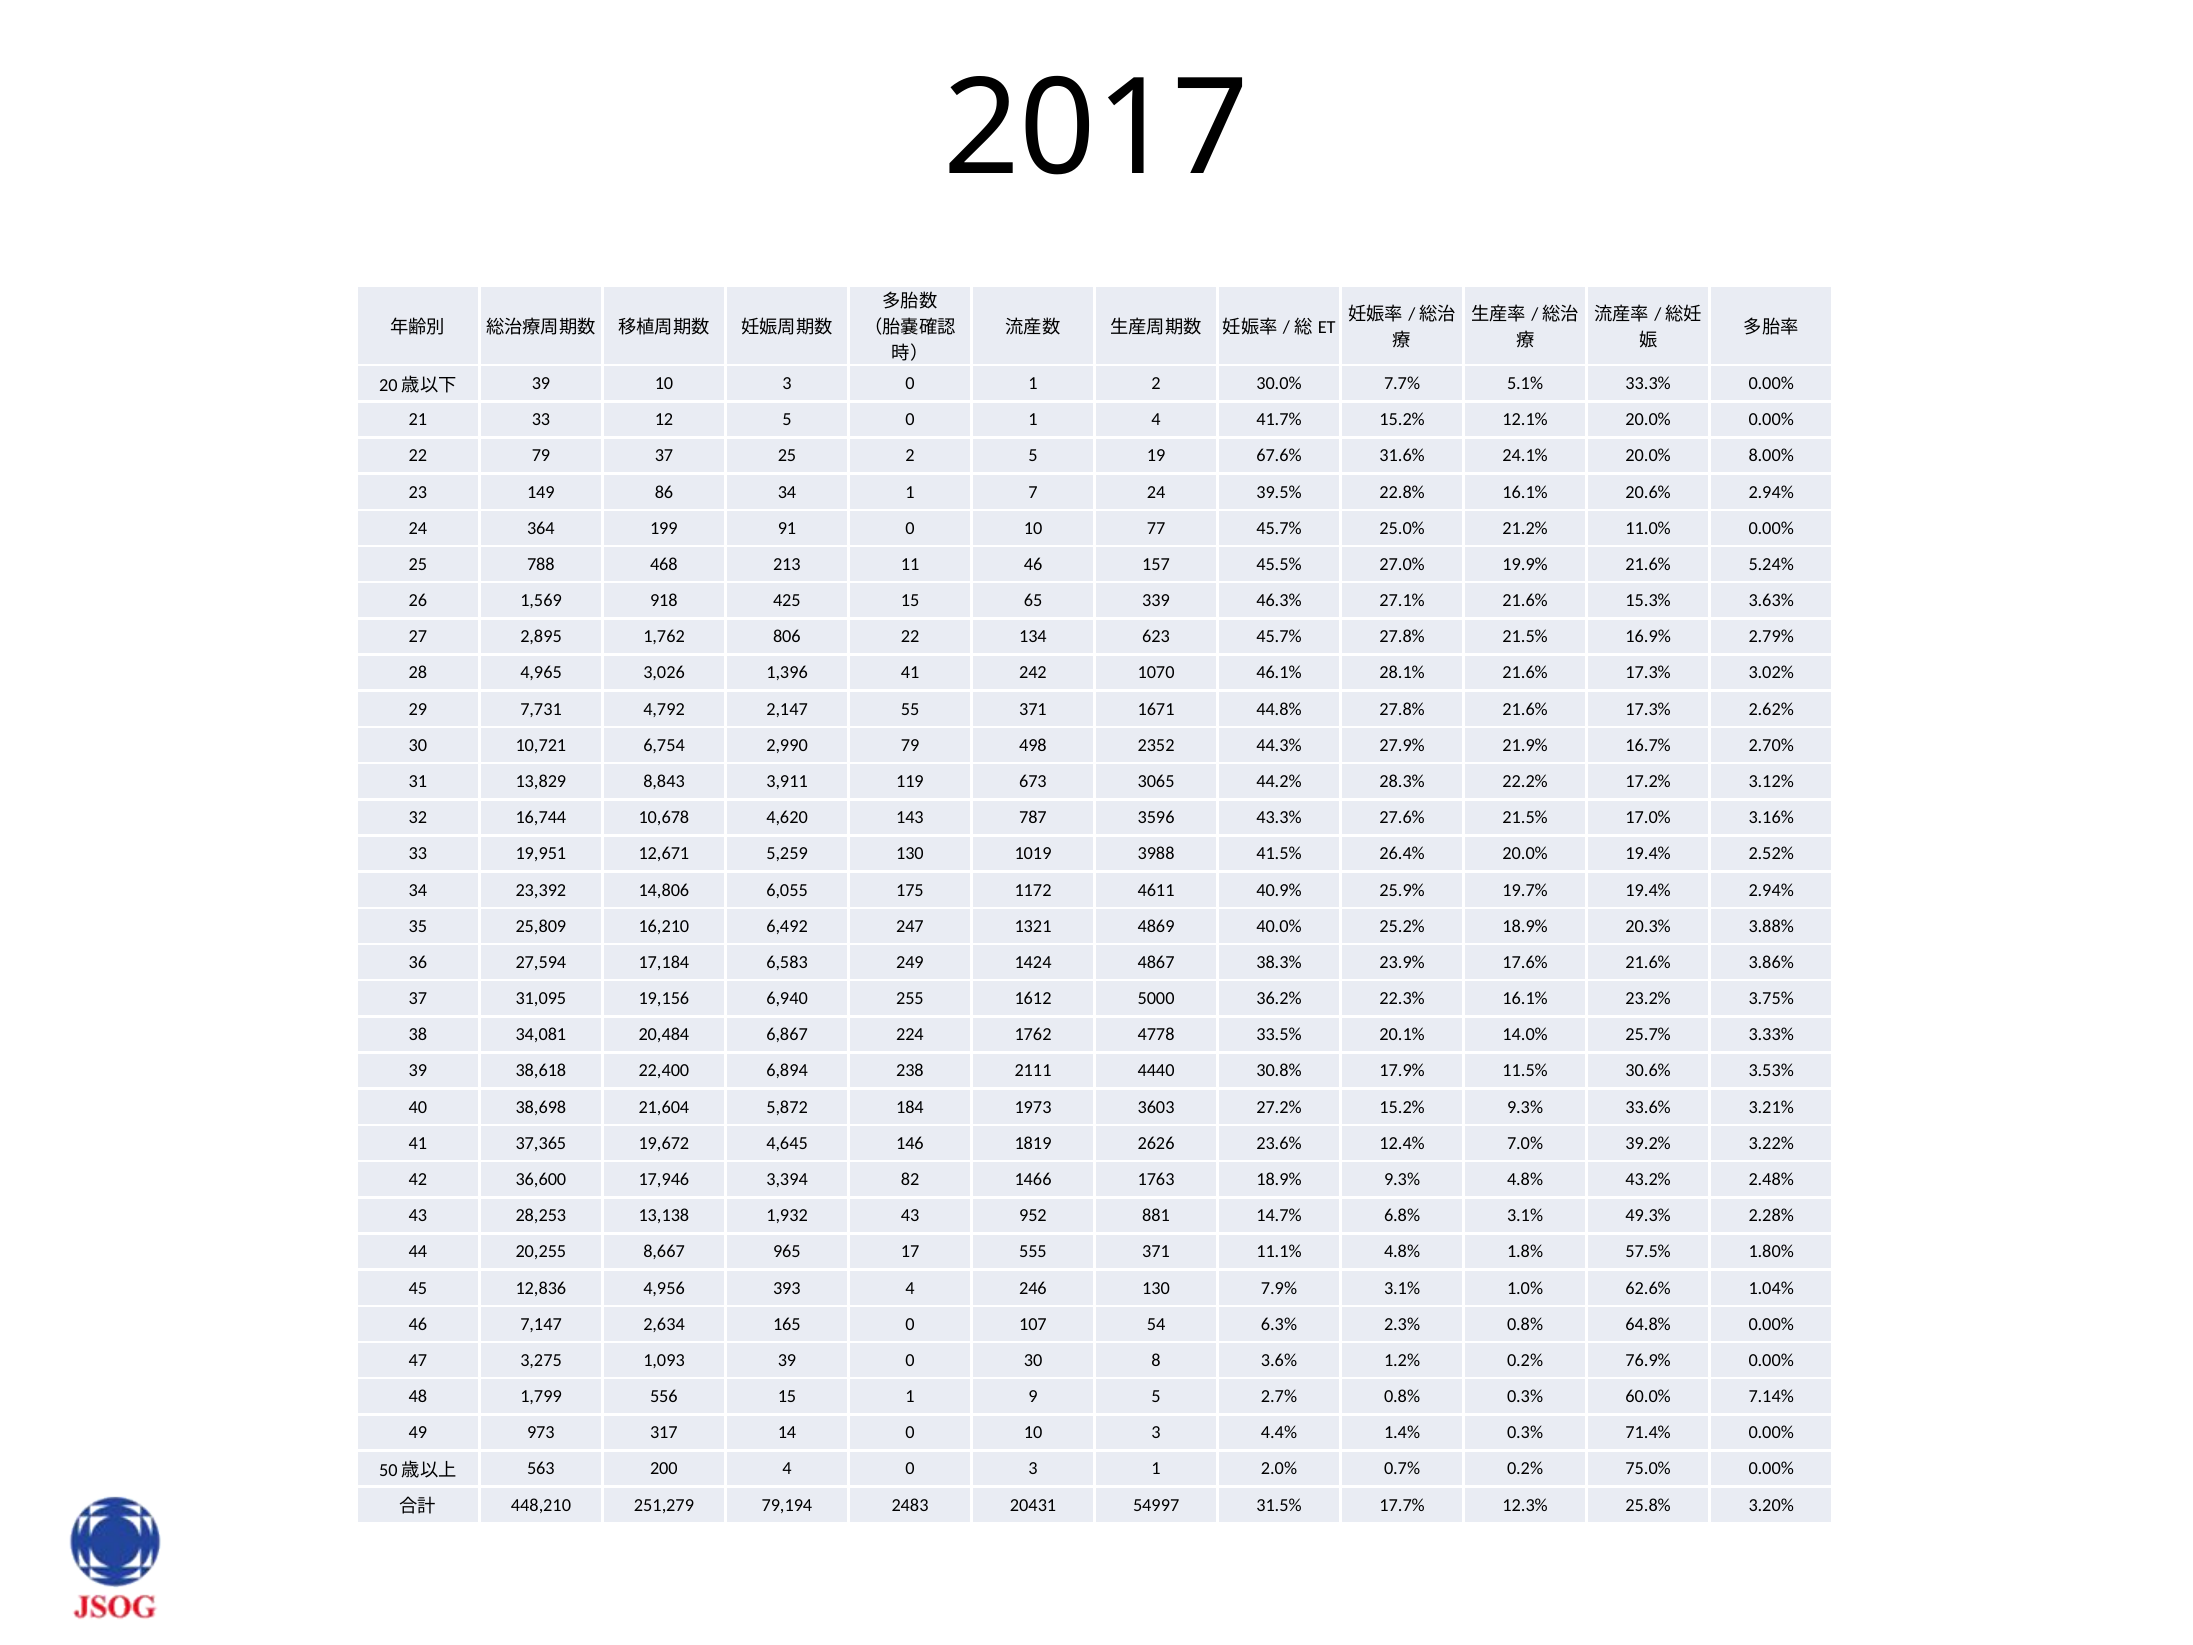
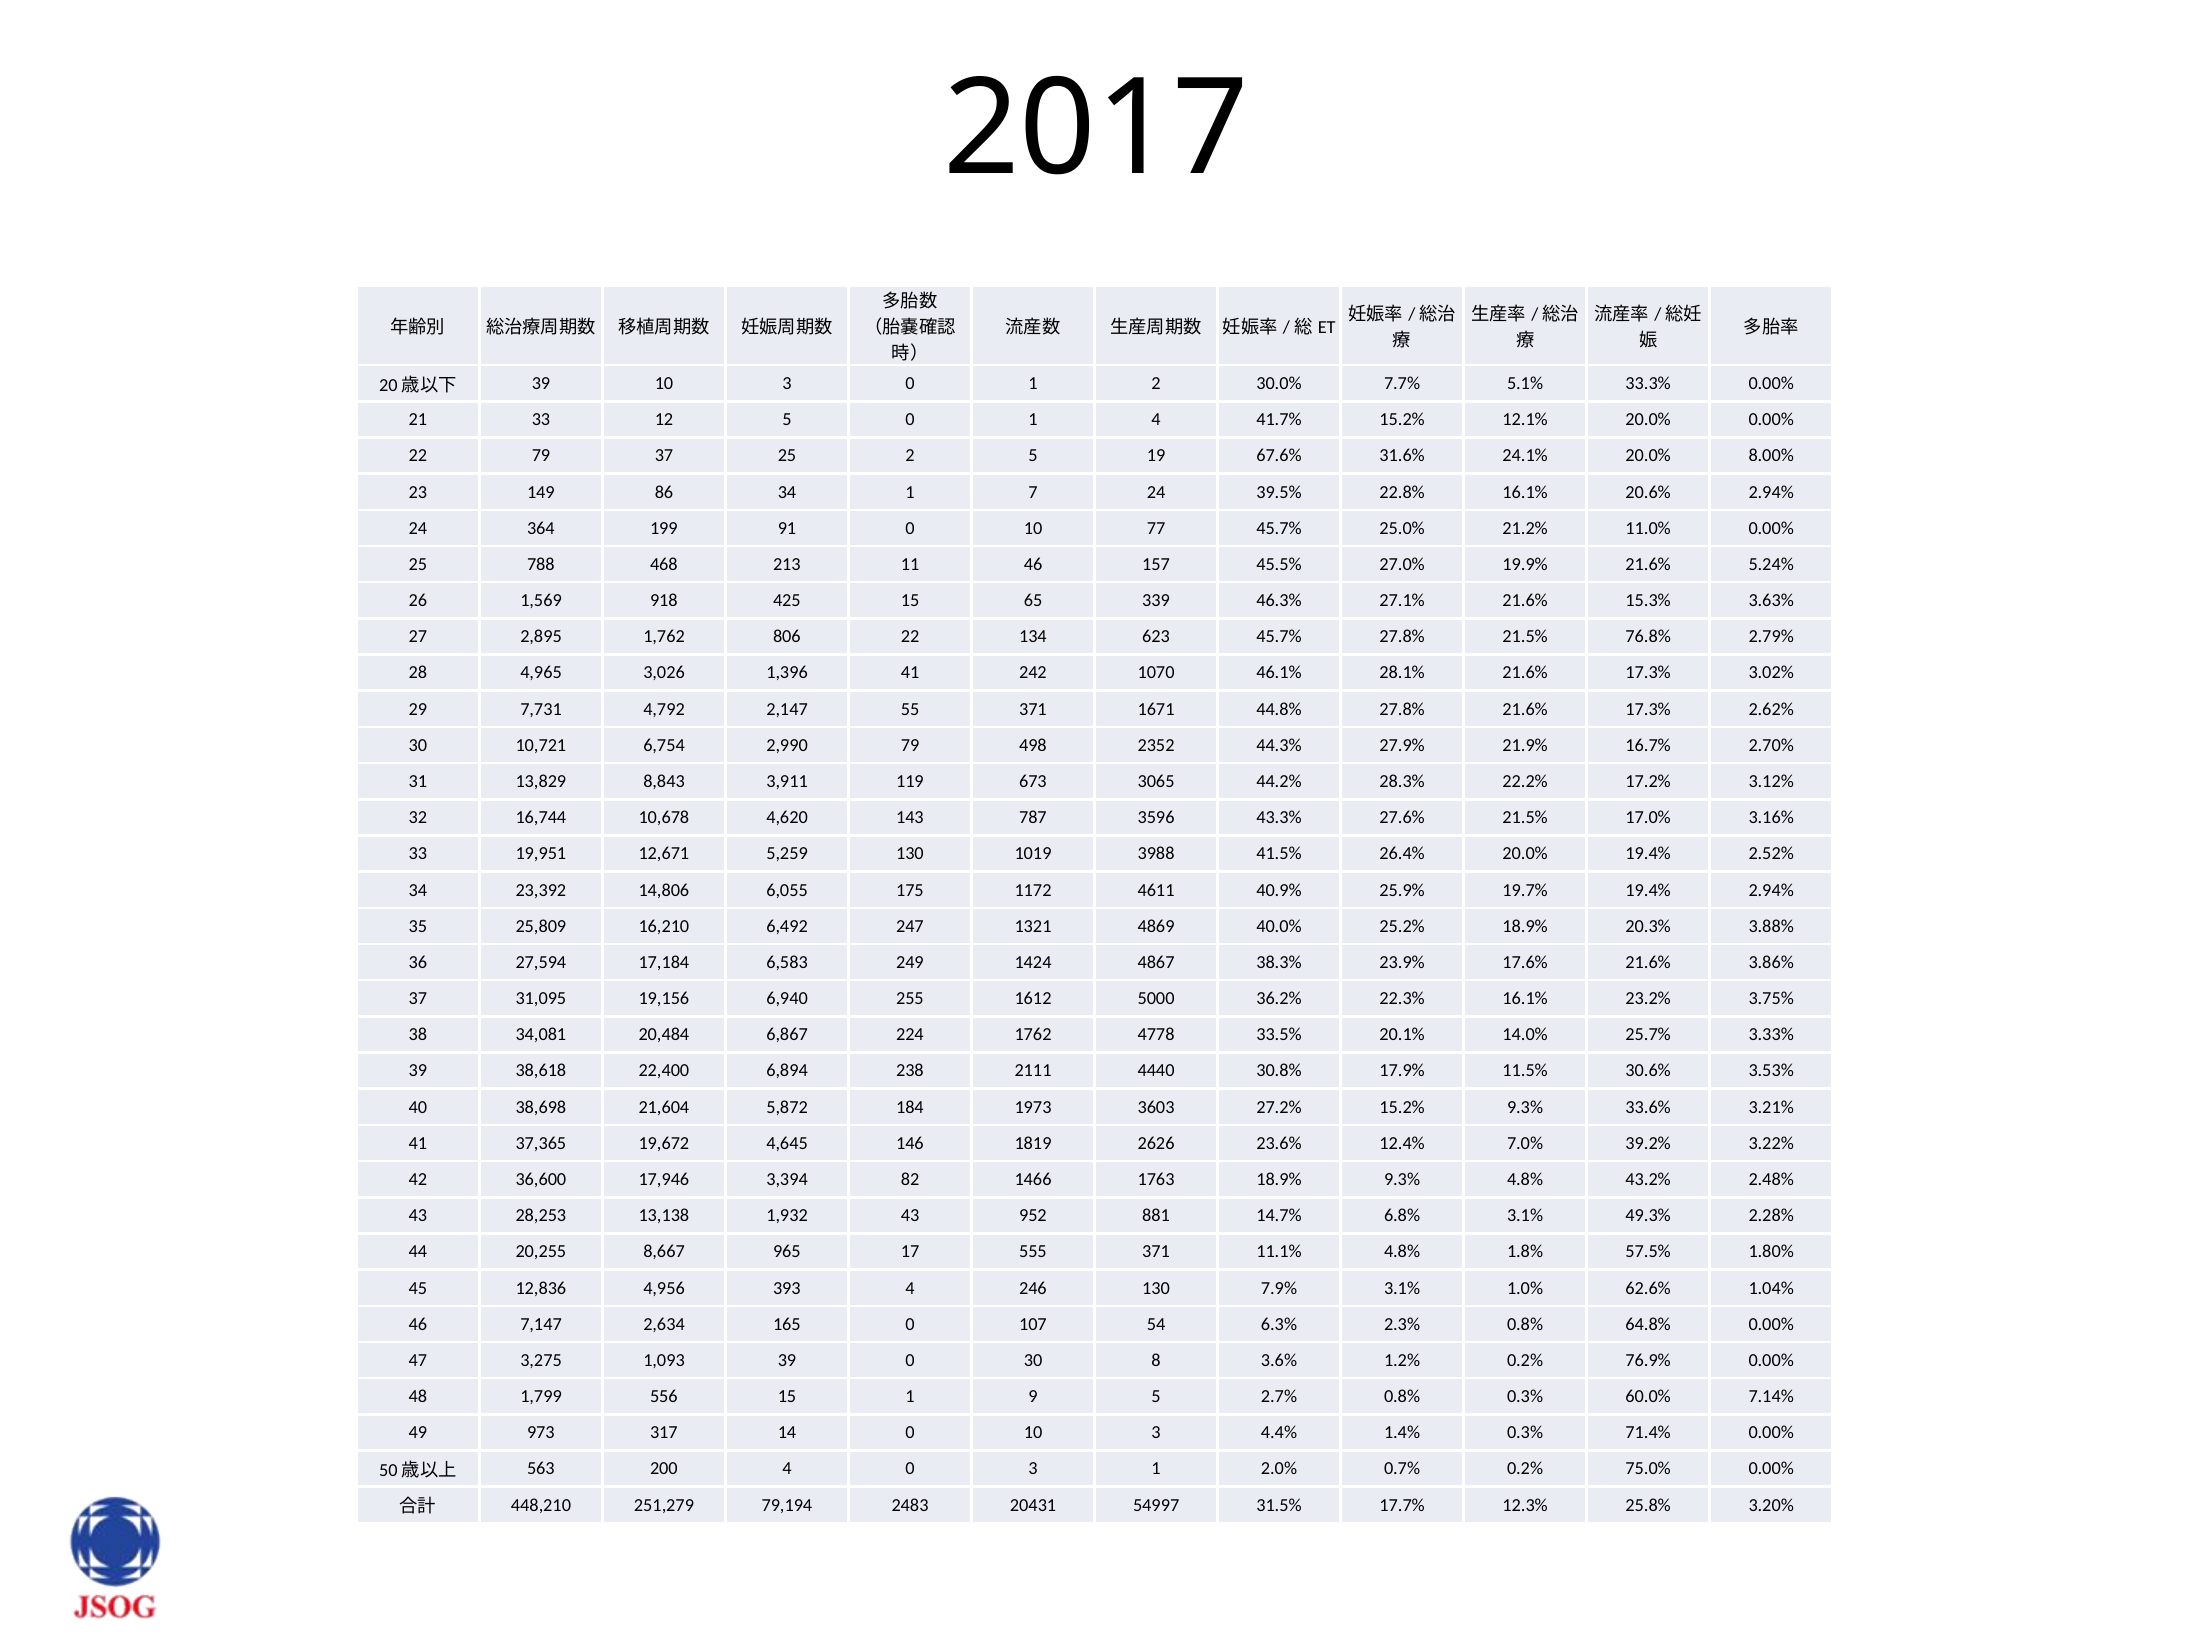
16.9%: 16.9% -> 76.8%
